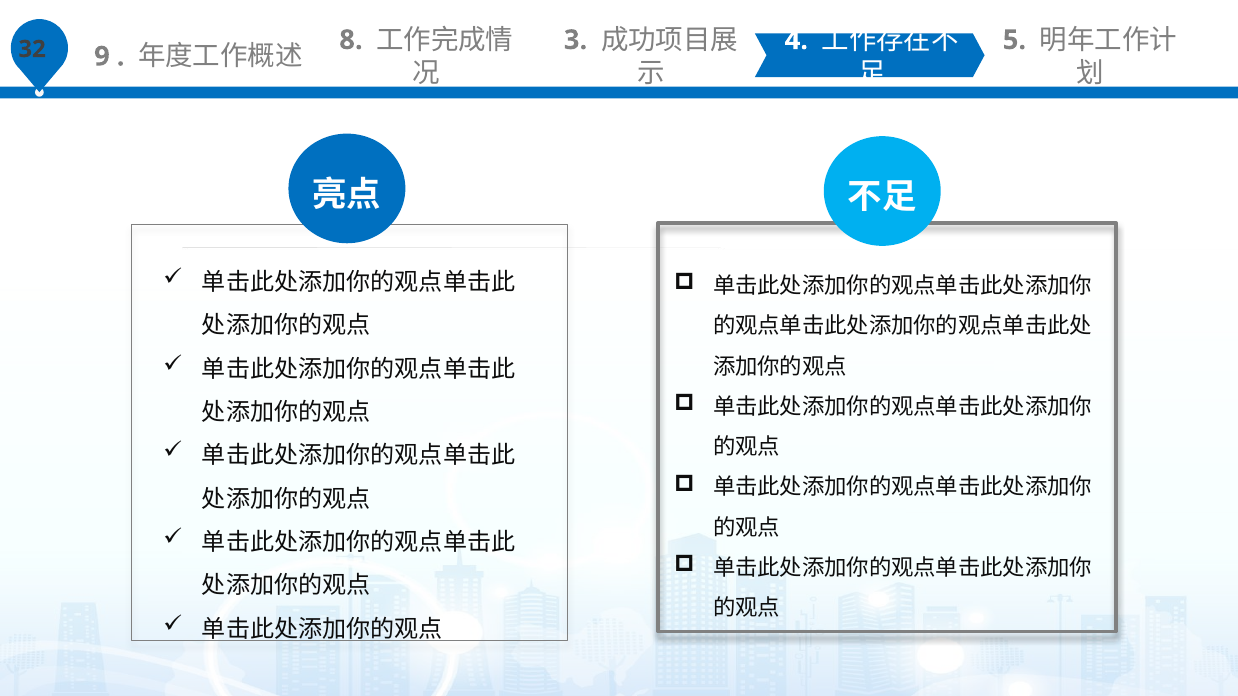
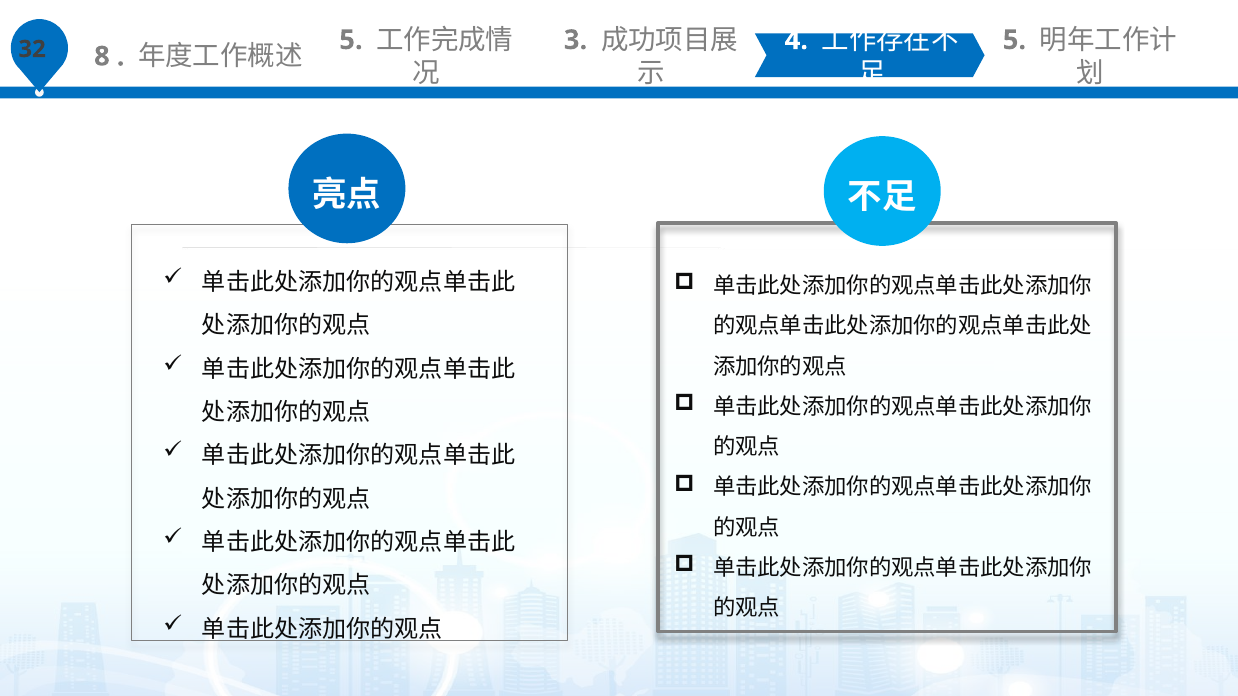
9: 9 -> 8
8 at (351, 40): 8 -> 5
